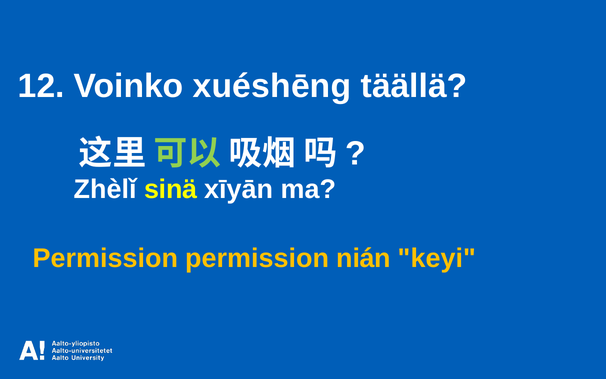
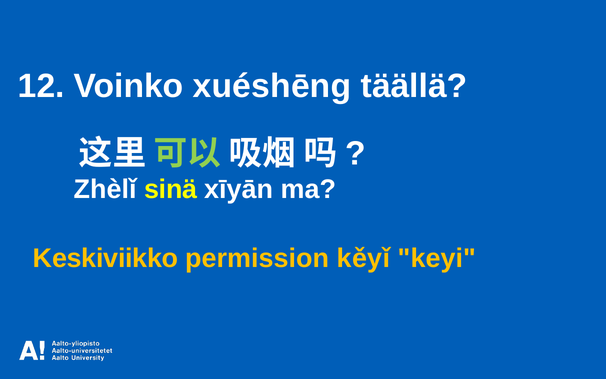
Permission at (105, 258): Permission -> Keskiviikko
nián: nián -> kěyǐ
